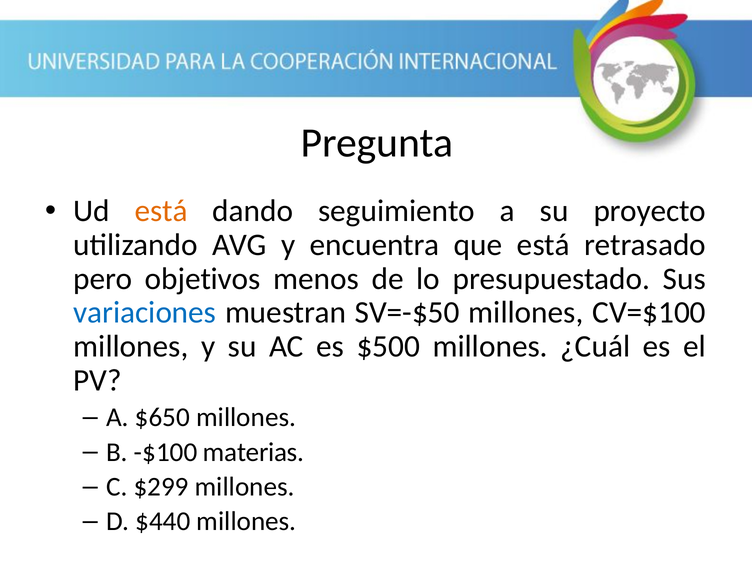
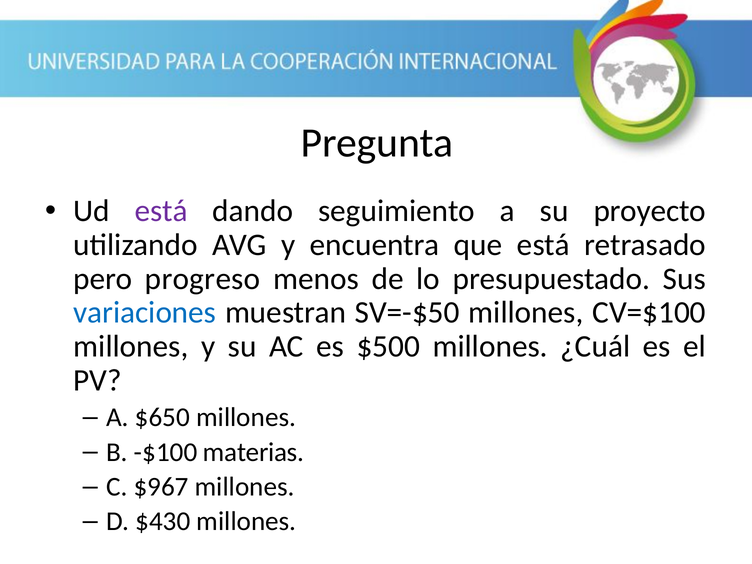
está at (161, 211) colour: orange -> purple
objetivos: objetivos -> progreso
$299: $299 -> $967
$440: $440 -> $430
